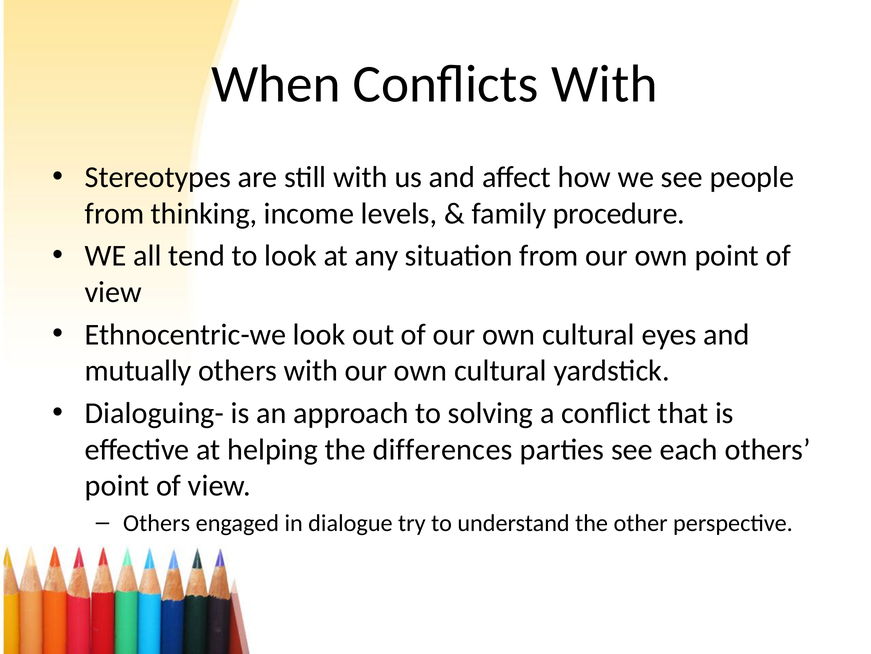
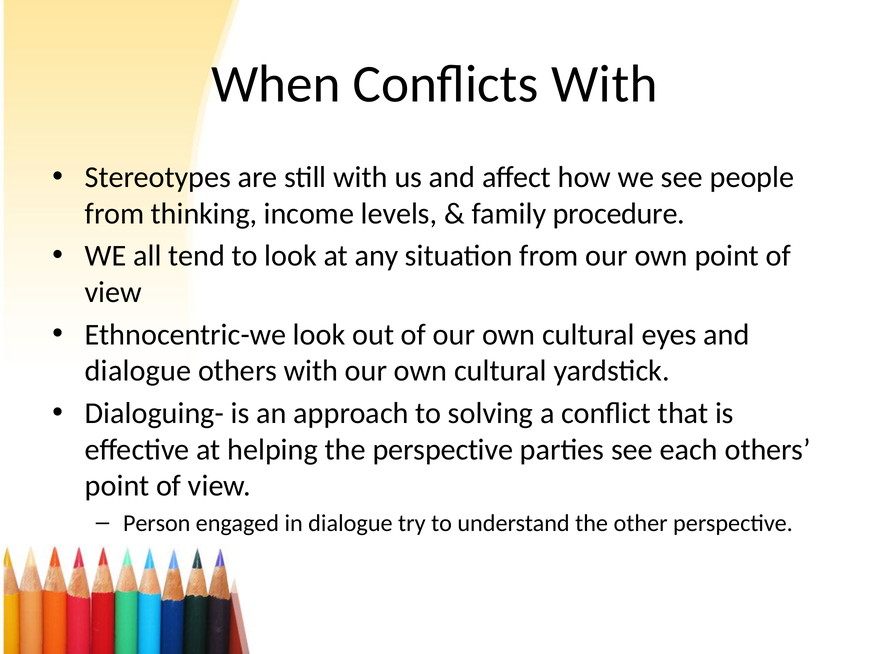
mutually at (138, 371): mutually -> dialogue
the differences: differences -> perspective
Others at (157, 522): Others -> Person
